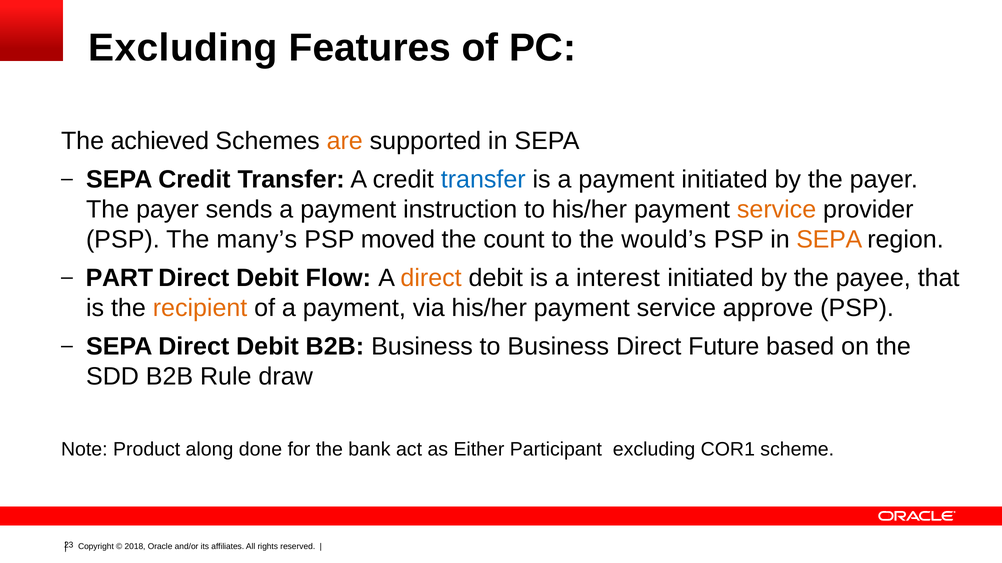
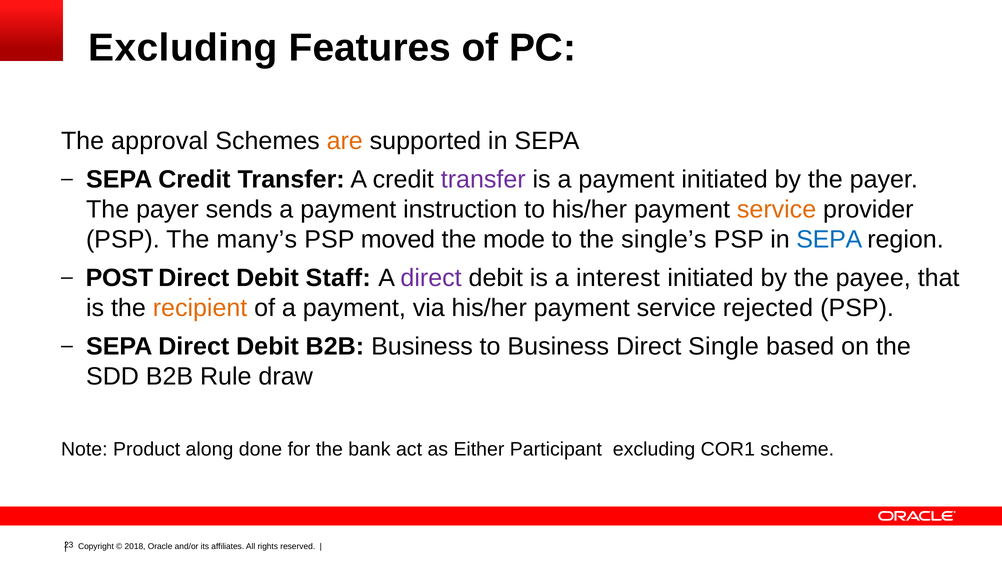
achieved: achieved -> approval
transfer at (483, 180) colour: blue -> purple
count: count -> mode
would’s: would’s -> single’s
SEPA at (829, 240) colour: orange -> blue
PART: PART -> POST
Flow: Flow -> Staff
direct at (431, 278) colour: orange -> purple
approve: approve -> rejected
Future: Future -> Single
